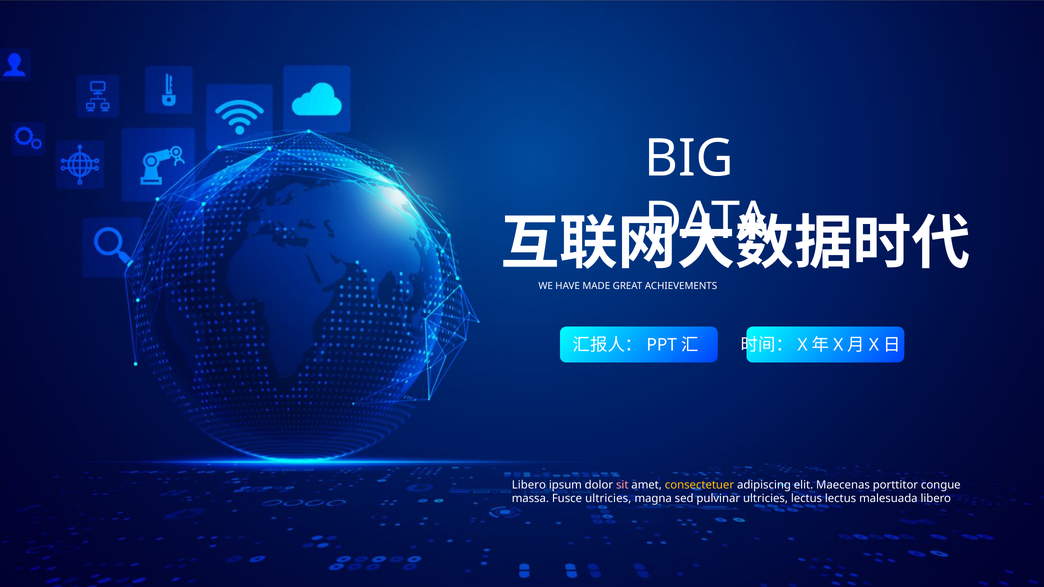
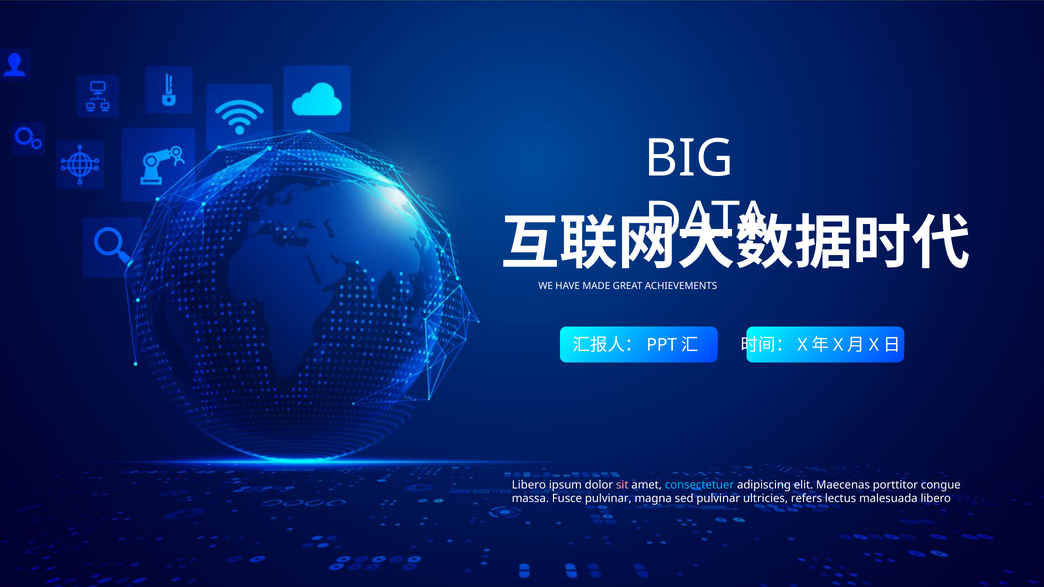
consectetuer colour: yellow -> light blue
Fusce ultricies: ultricies -> pulvinar
ultricies lectus: lectus -> refers
